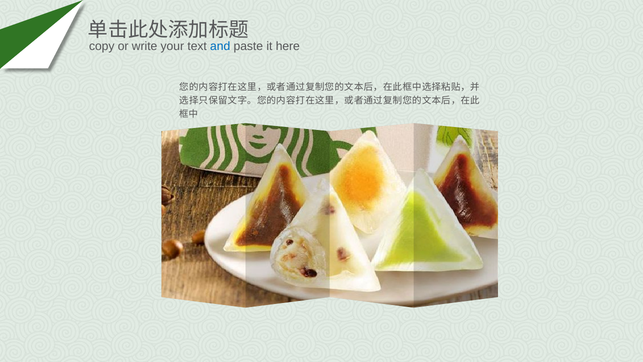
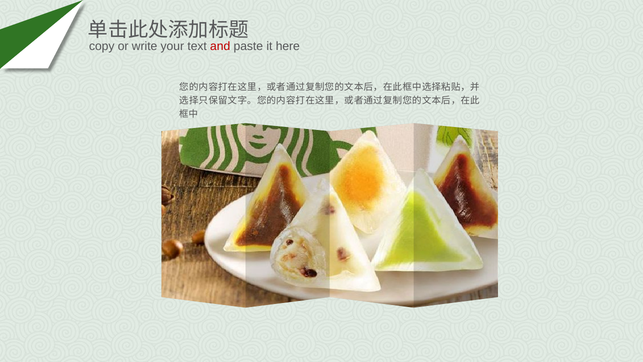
and colour: blue -> red
